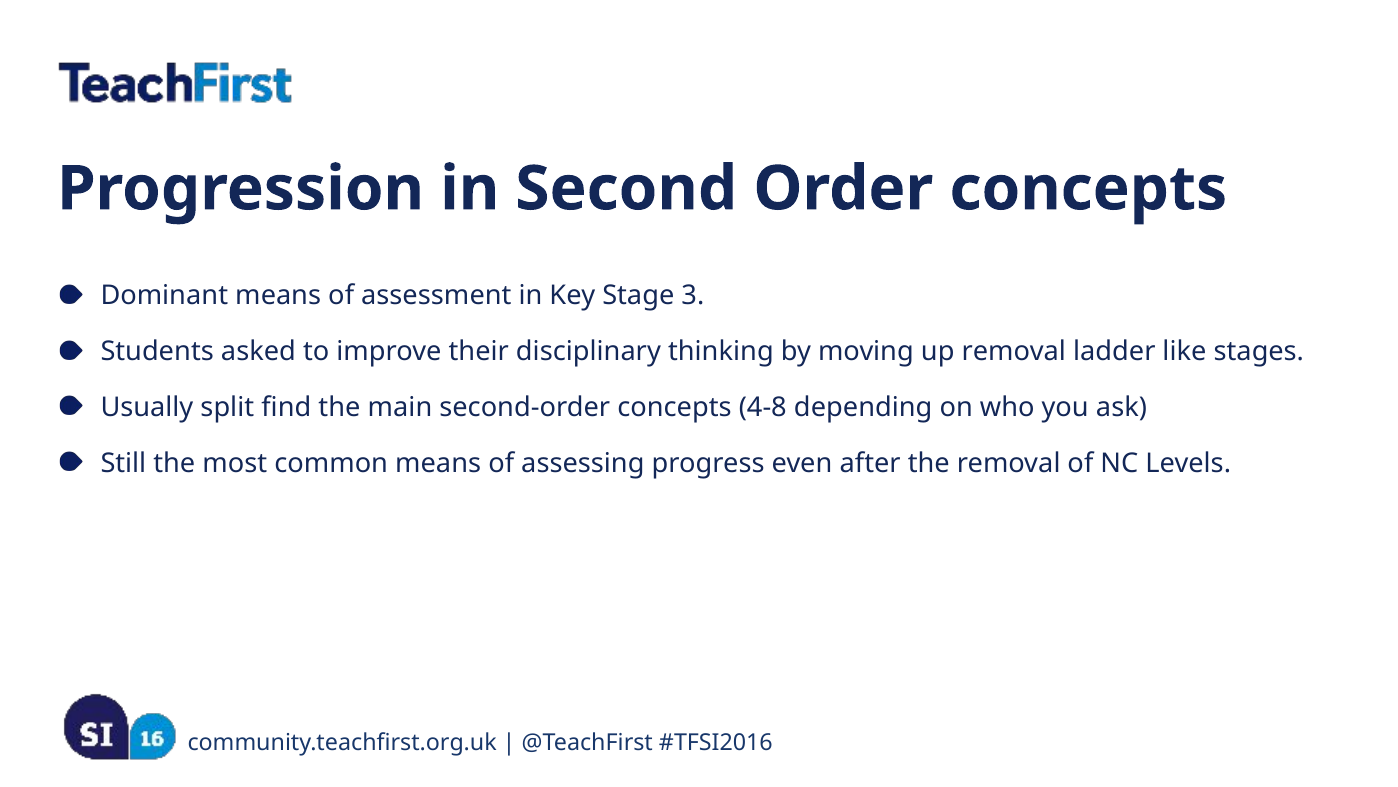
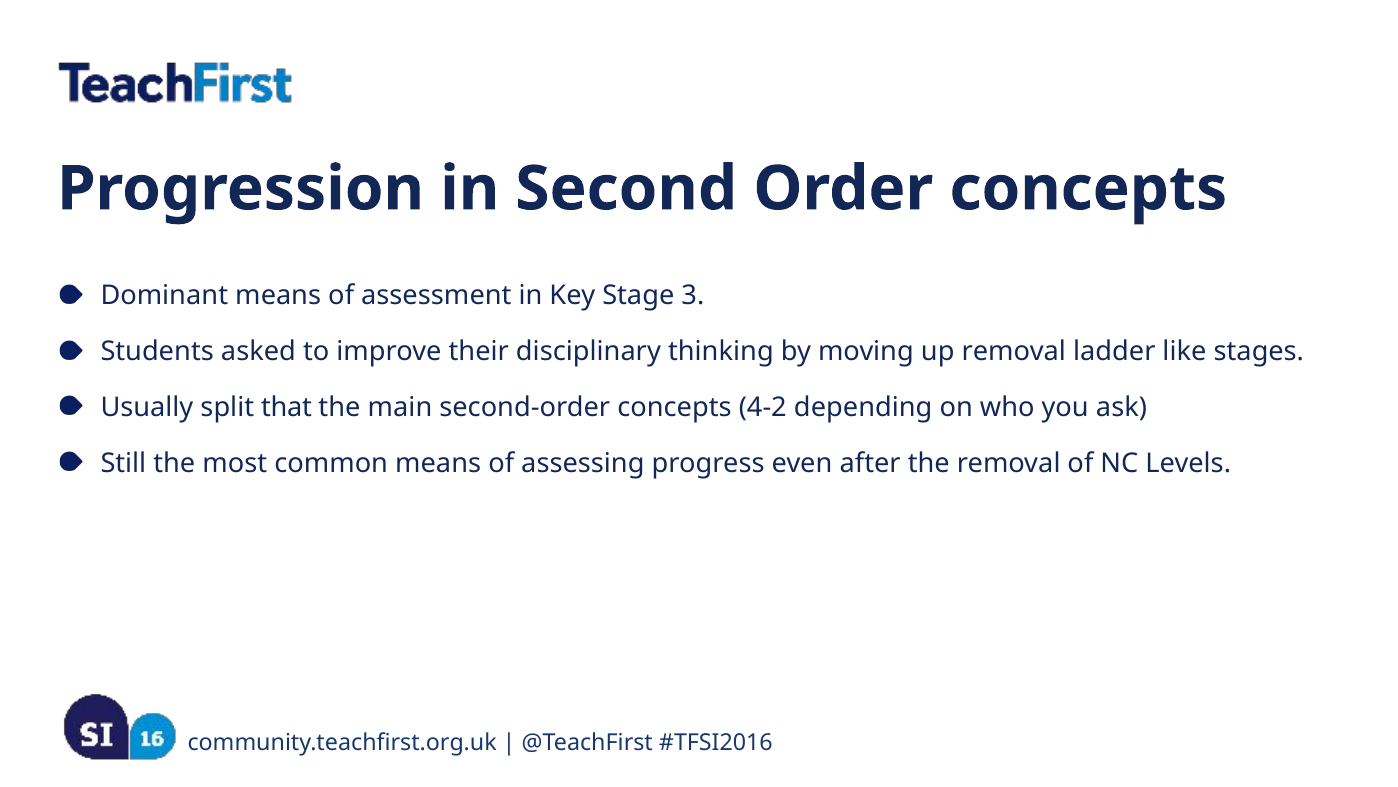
find: find -> that
4-8: 4-8 -> 4-2
